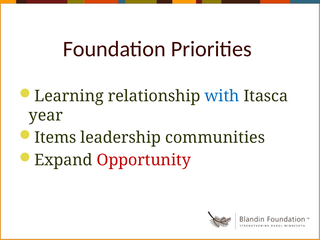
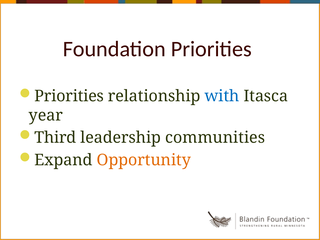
Learning at (69, 96): Learning -> Priorities
Items: Items -> Third
Opportunity colour: red -> orange
